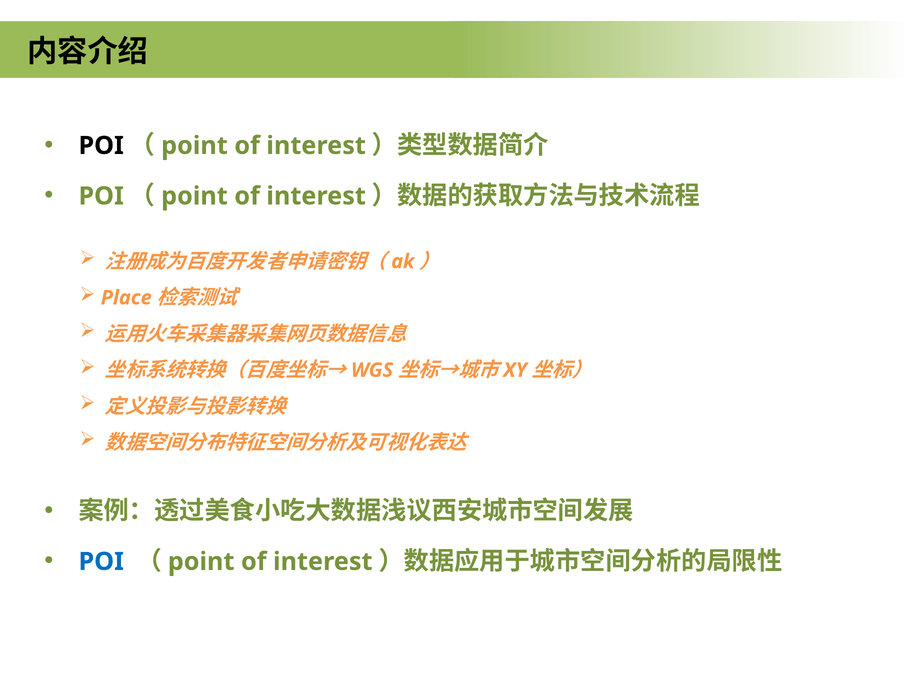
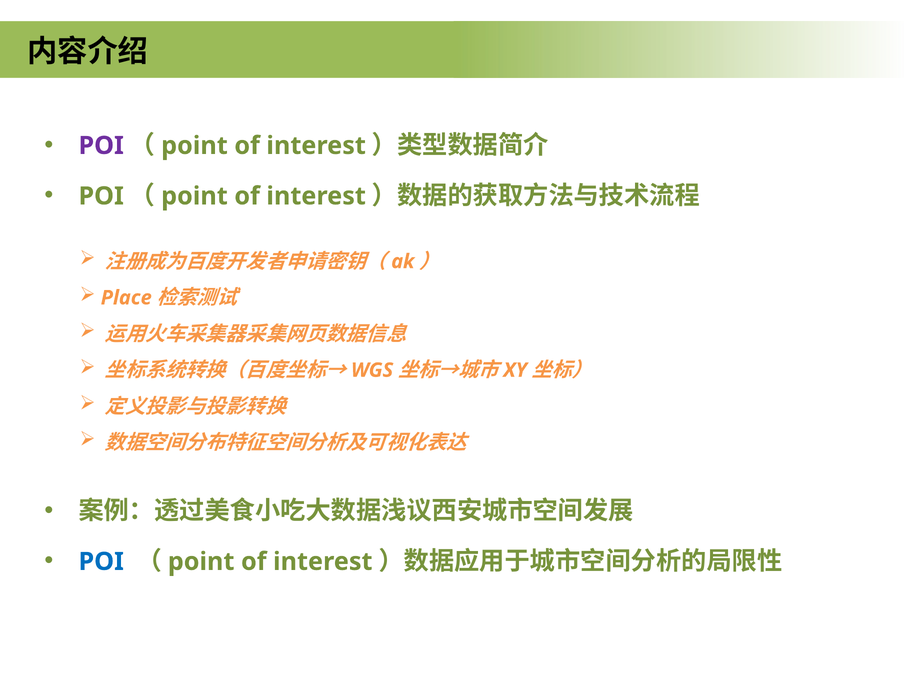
POI at (101, 146) colour: black -> purple
